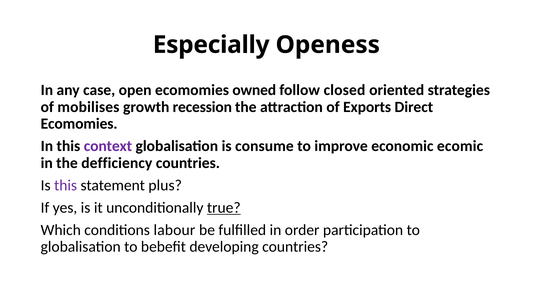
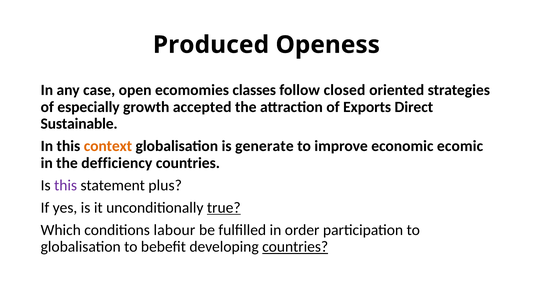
Especially: Especially -> Produced
owned: owned -> classes
mobilises: mobilises -> especially
recession: recession -> accepted
Ecomomies at (79, 124): Ecomomies -> Sustainable
context colour: purple -> orange
consume: consume -> generate
countries at (295, 247) underline: none -> present
